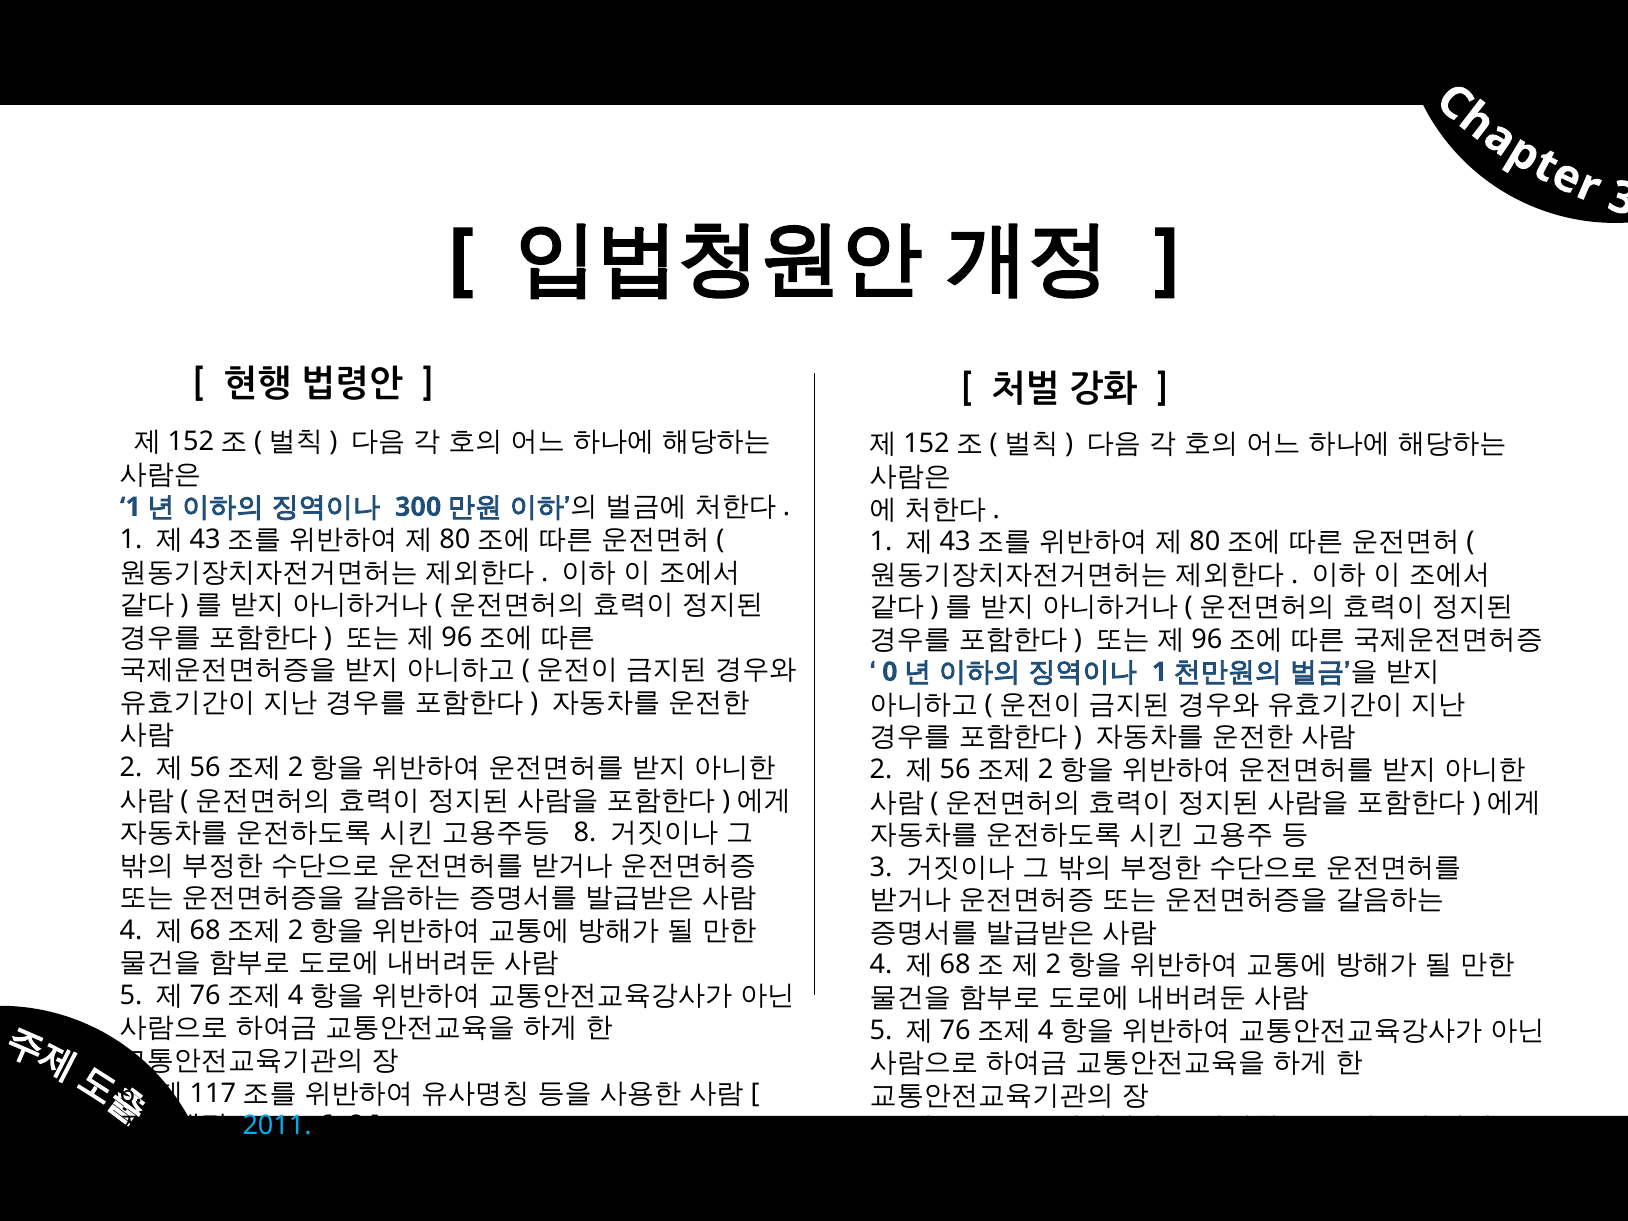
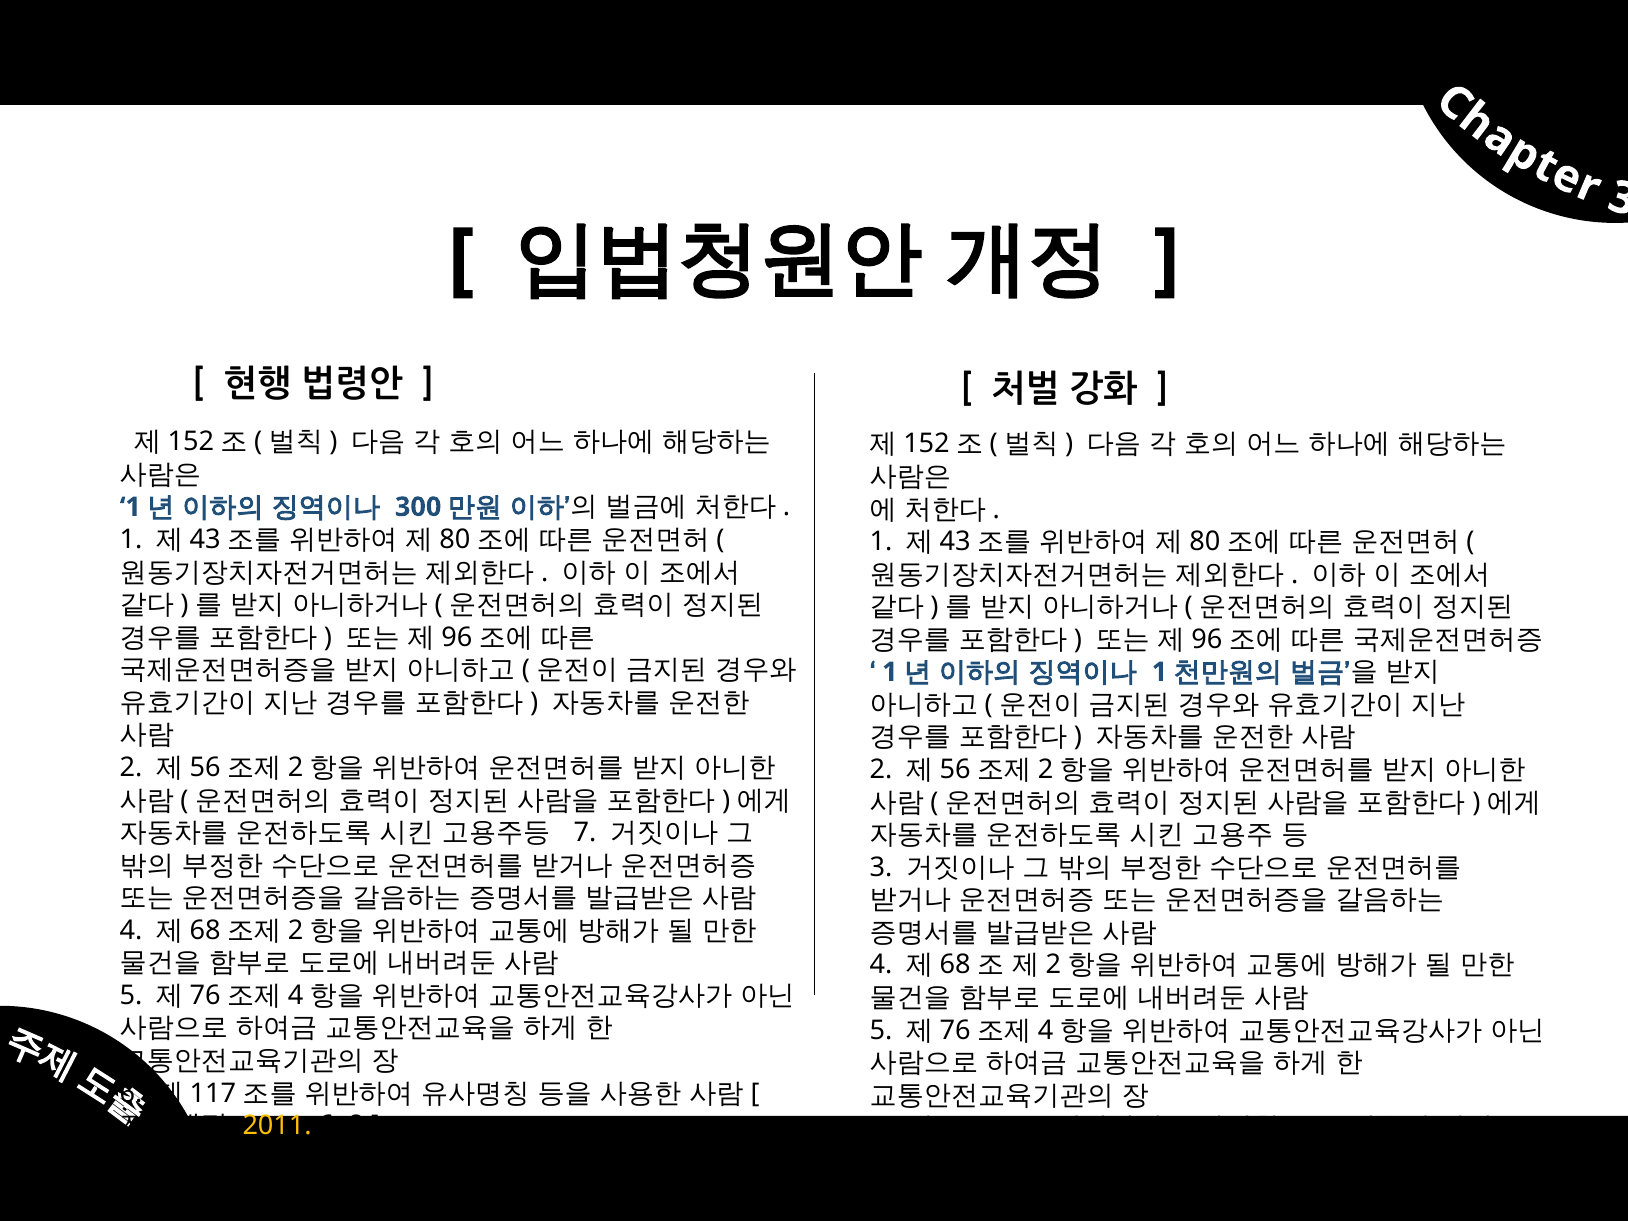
0 at (890, 672): 0 -> 1
8 at (585, 833): 8 -> 7
2011 at (277, 1126) colour: light blue -> yellow
